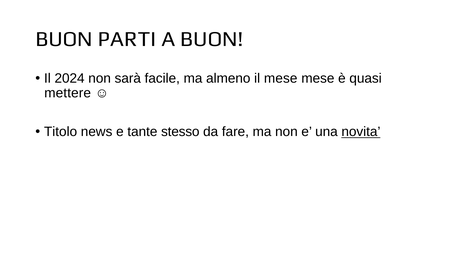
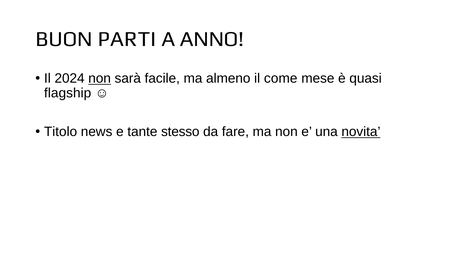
A BUON: BUON -> ANNO
non at (100, 78) underline: none -> present
il mese: mese -> come
mettere: mettere -> flagship
